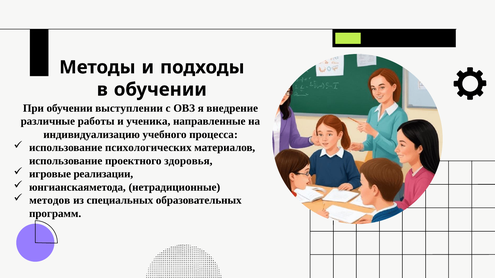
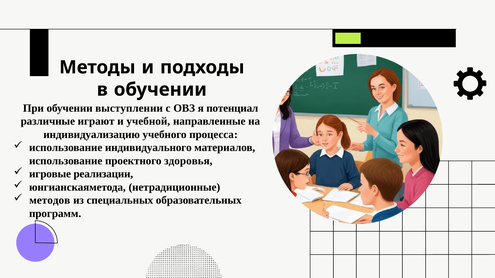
внедрение: внедрение -> потенциал
работы: работы -> играют
ученика: ученика -> учебной
психологических: психологических -> индивидуального
